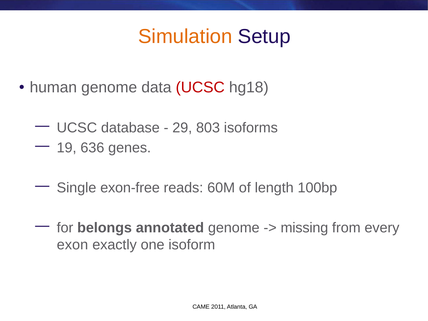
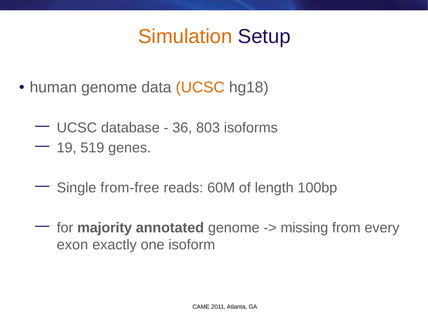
UCSC at (200, 87) colour: red -> orange
29: 29 -> 36
636: 636 -> 519
exon-free: exon-free -> from-free
belongs: belongs -> majority
